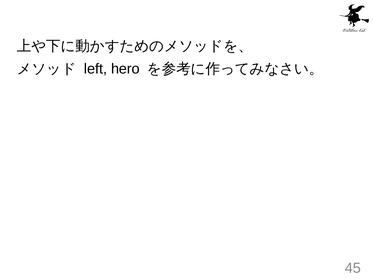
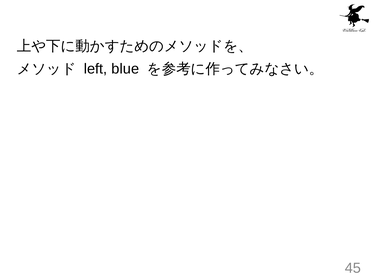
hero: hero -> blue
